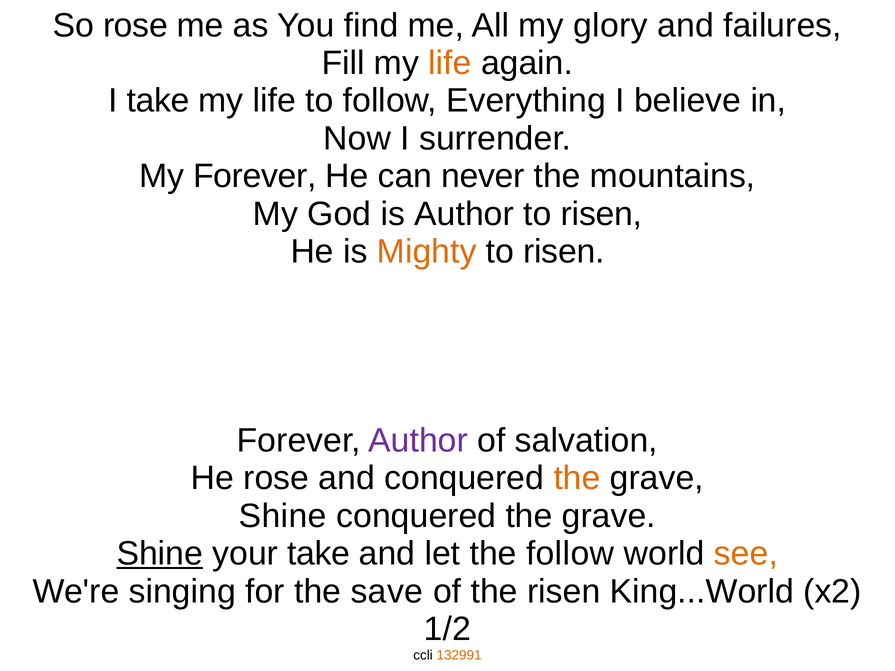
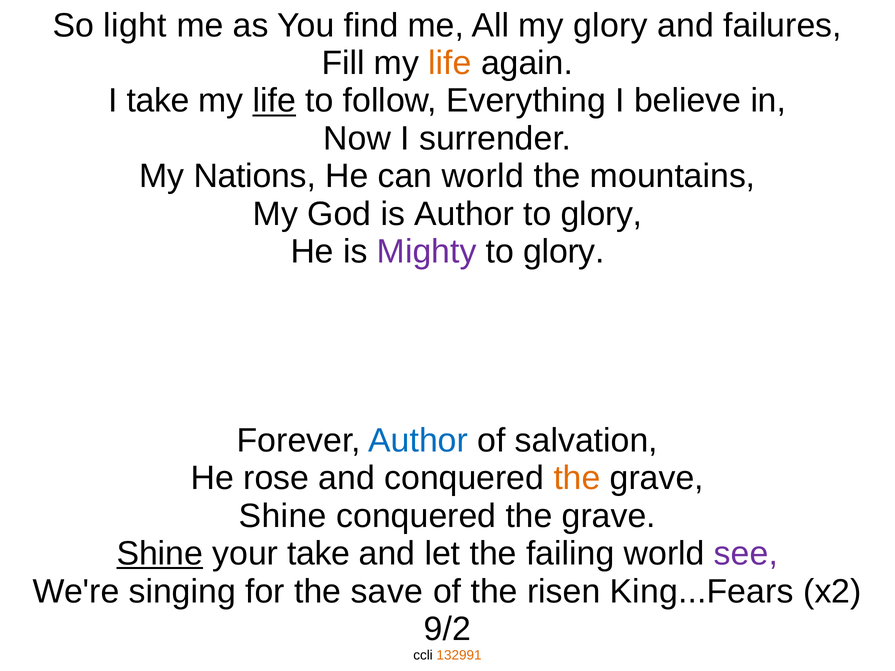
So rose: rose -> light
life at (274, 101) underline: none -> present
My Forever: Forever -> Nations
can never: never -> world
risen at (601, 214): risen -> glory
Mighty colour: orange -> purple
risen at (564, 252): risen -> glory
Author at (418, 441) colour: purple -> blue
the follow: follow -> failing
see colour: orange -> purple
King...World: King...World -> King...Fears
1/2: 1/2 -> 9/2
